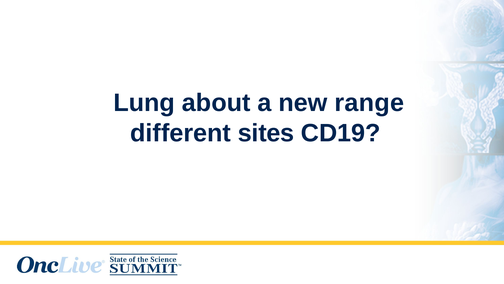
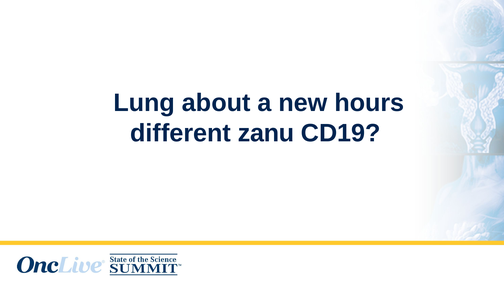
range: range -> hours
sites: sites -> zanu
